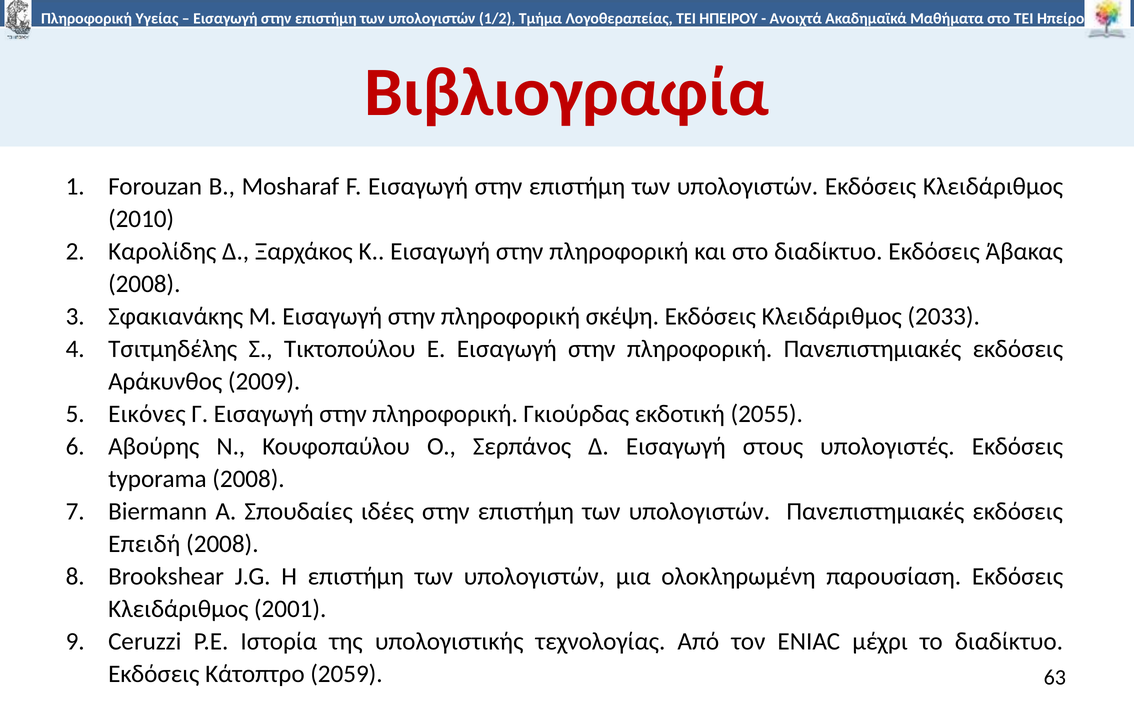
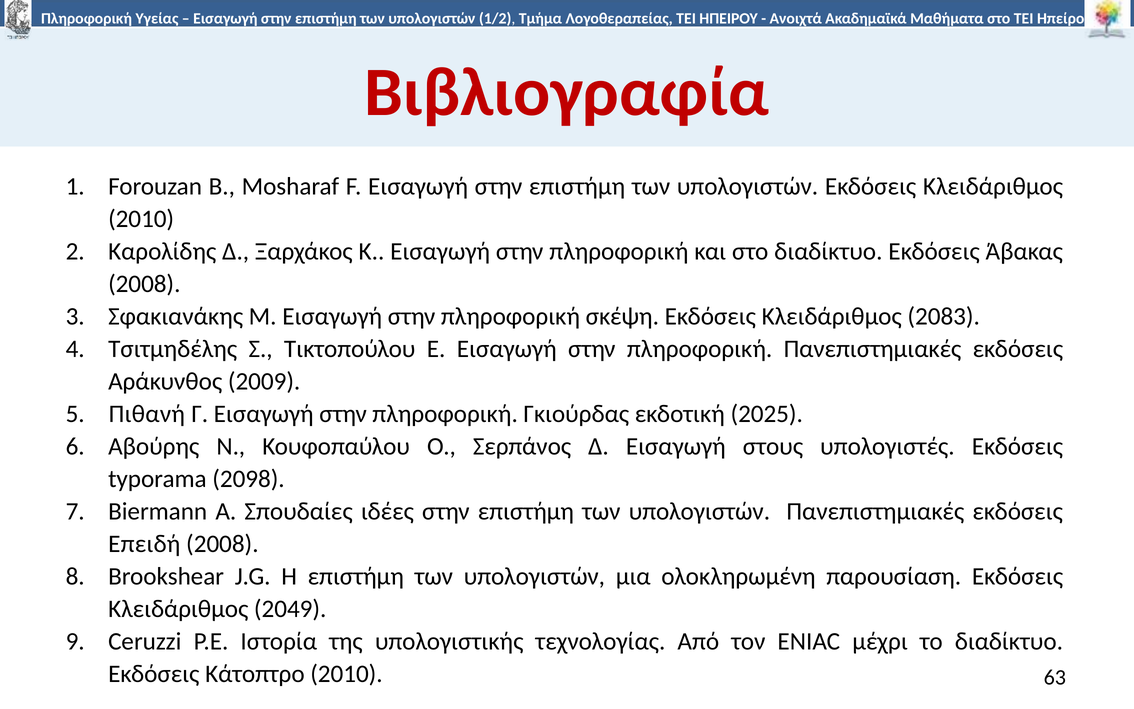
2033: 2033 -> 2083
Εικόνες: Εικόνες -> Πιθανή
2055: 2055 -> 2025
typorama 2008: 2008 -> 2098
2001: 2001 -> 2049
Κάτοπτρο 2059: 2059 -> 2010
